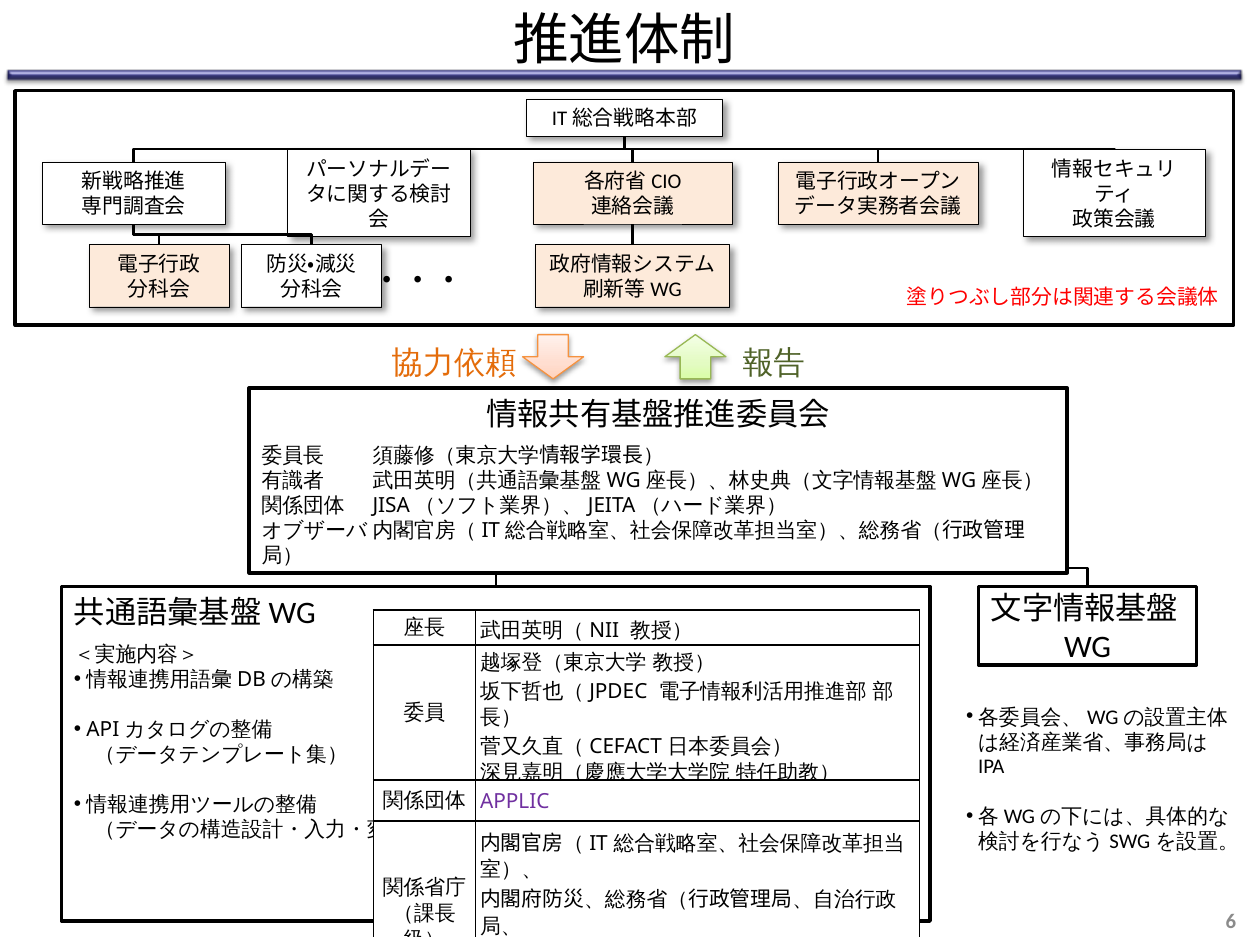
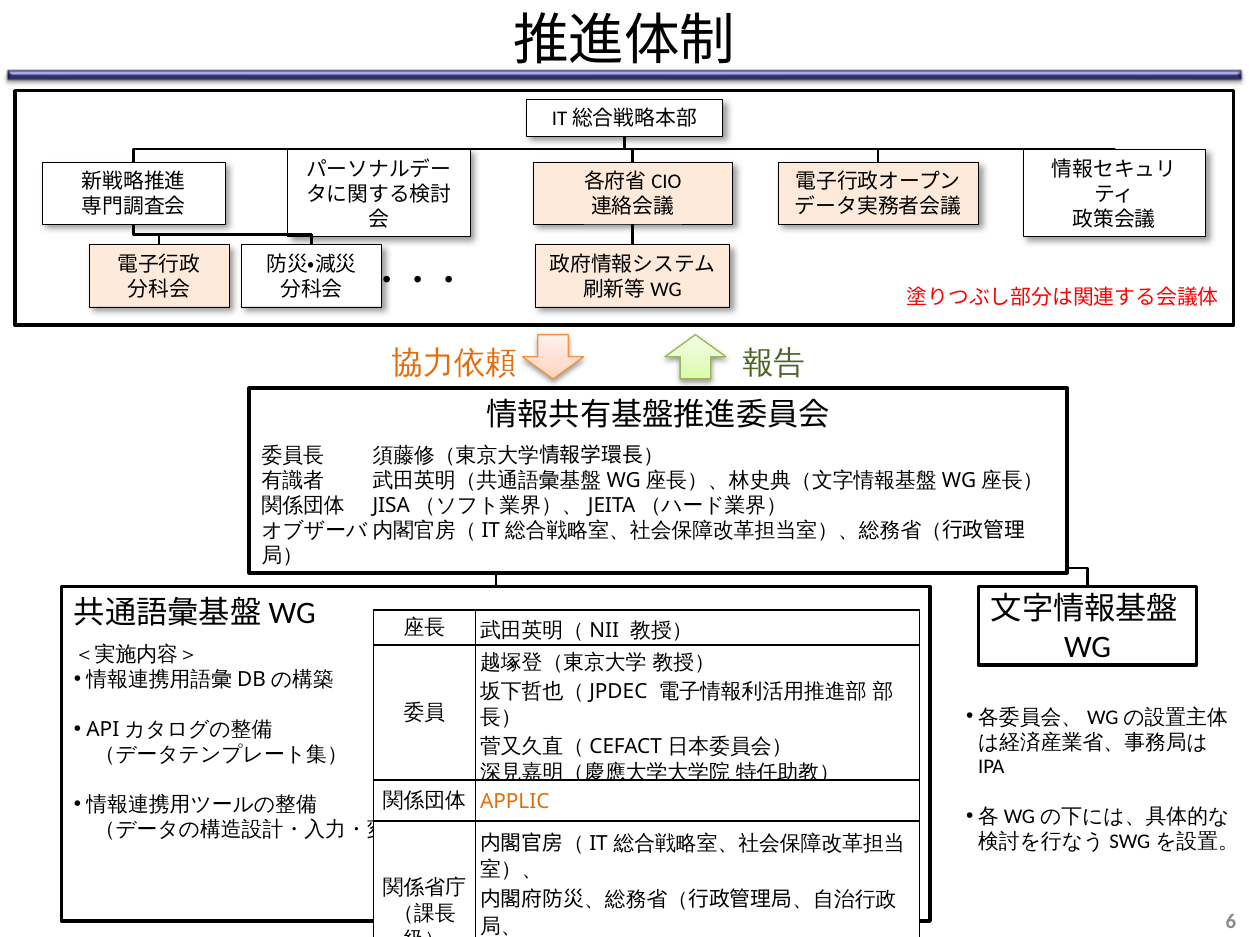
APPLIC colour: purple -> orange
